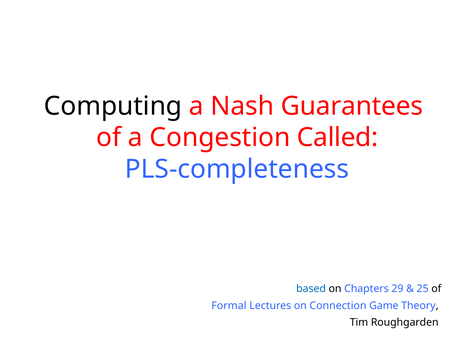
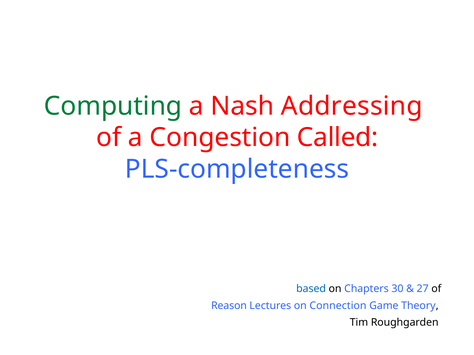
Computing colour: black -> green
Guarantees: Guarantees -> Addressing
29: 29 -> 30
25: 25 -> 27
Formal: Formal -> Reason
